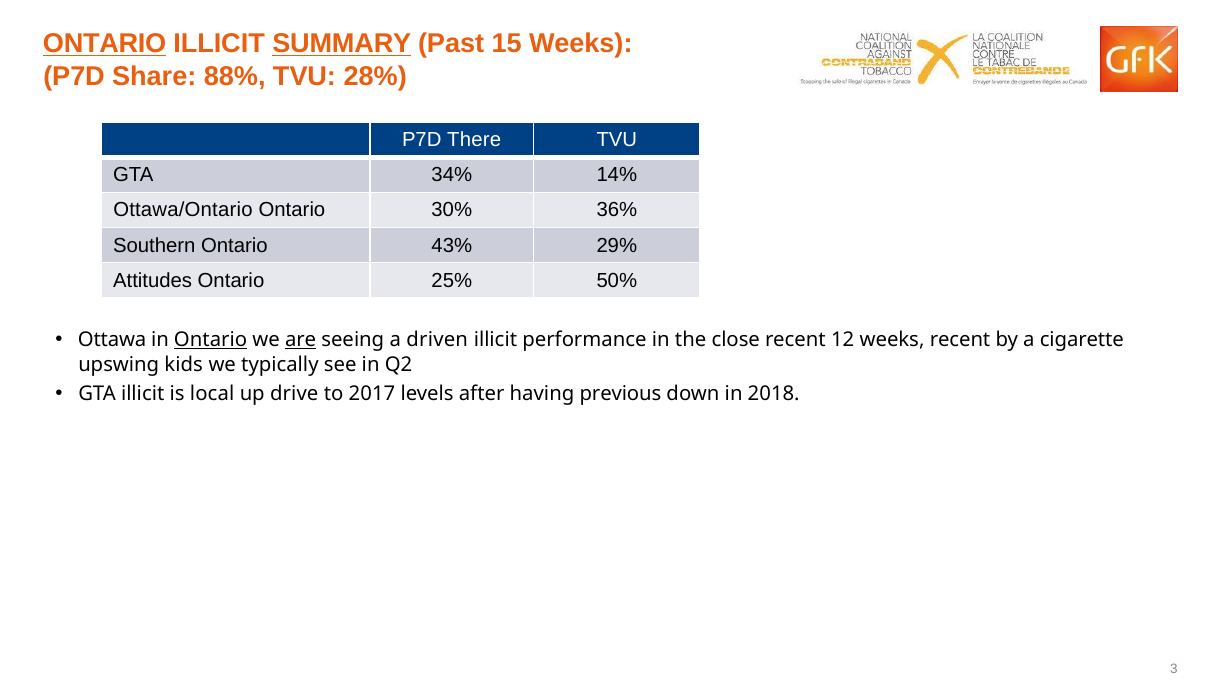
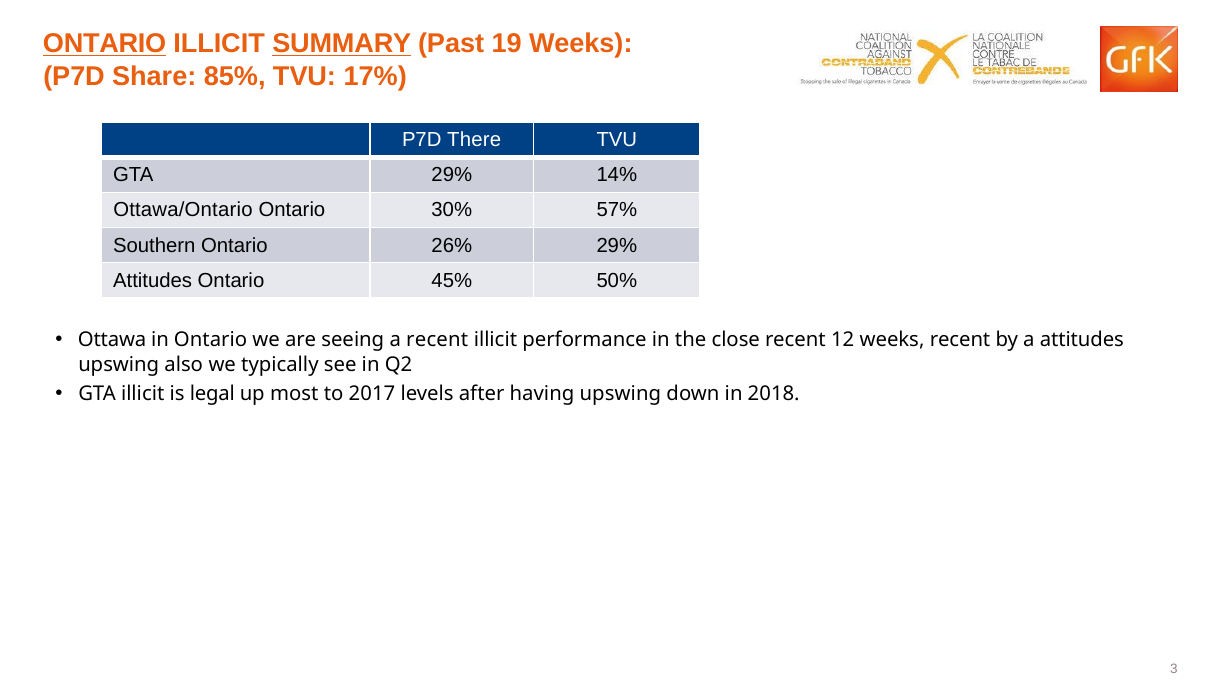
15: 15 -> 19
88%: 88% -> 85%
28%: 28% -> 17%
GTA 34%: 34% -> 29%
36%: 36% -> 57%
43%: 43% -> 26%
25%: 25% -> 45%
Ontario at (211, 340) underline: present -> none
are underline: present -> none
a driven: driven -> recent
a cigarette: cigarette -> attitudes
kids: kids -> also
local: local -> legal
drive: drive -> most
having previous: previous -> upswing
